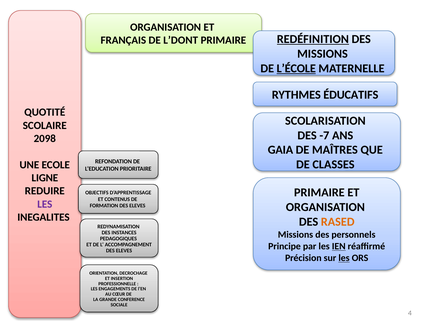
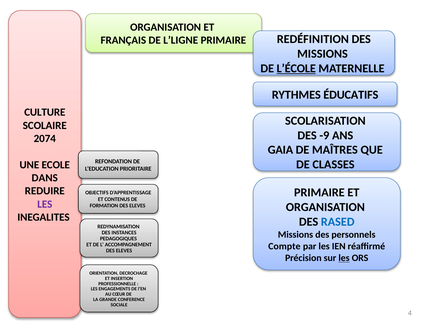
L’DONT: L’DONT -> L’LIGNE
REDÉFINITION underline: present -> none
QUOTITÉ: QUOTITÉ -> CULTURE
-7: -7 -> -9
2098: 2098 -> 2074
LIGNE: LIGNE -> DANS
RASED colour: orange -> blue
Principe: Principe -> Compte
IEN underline: present -> none
